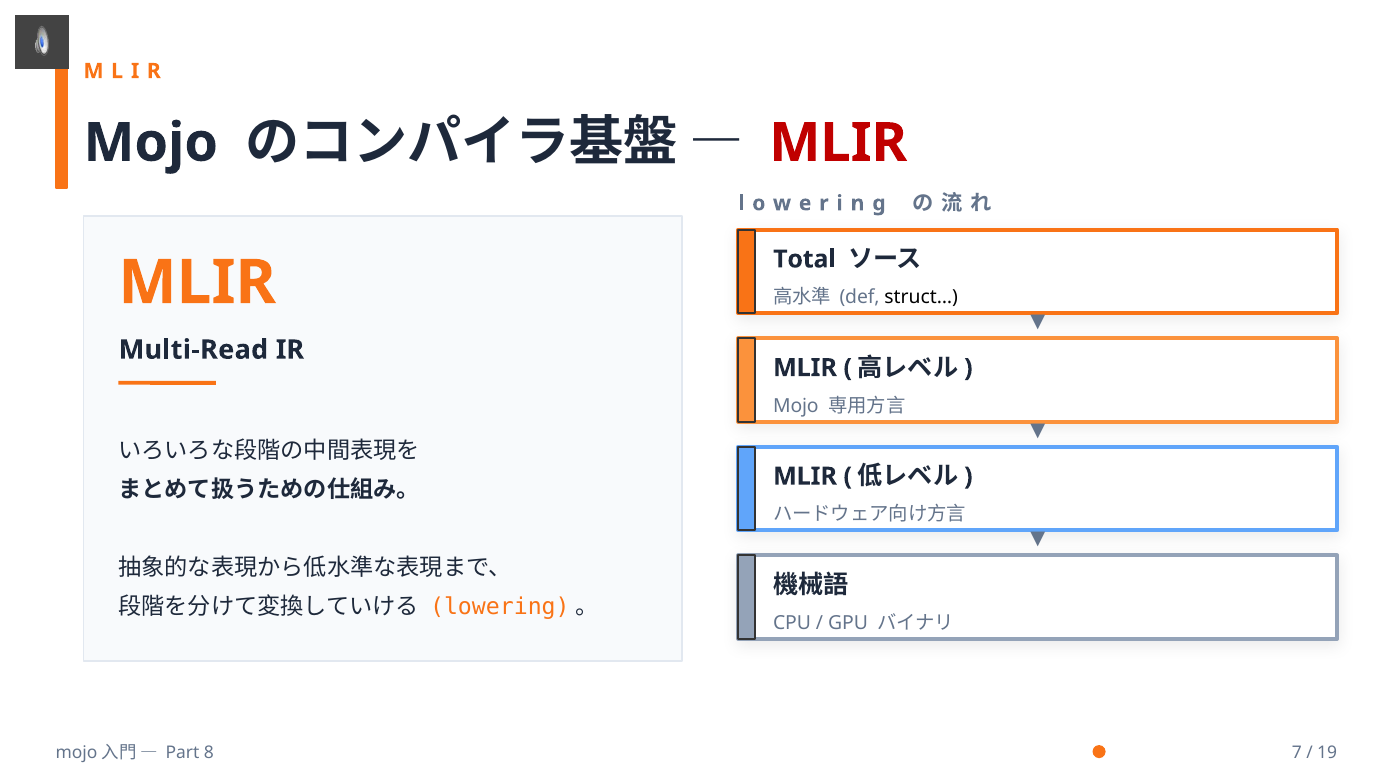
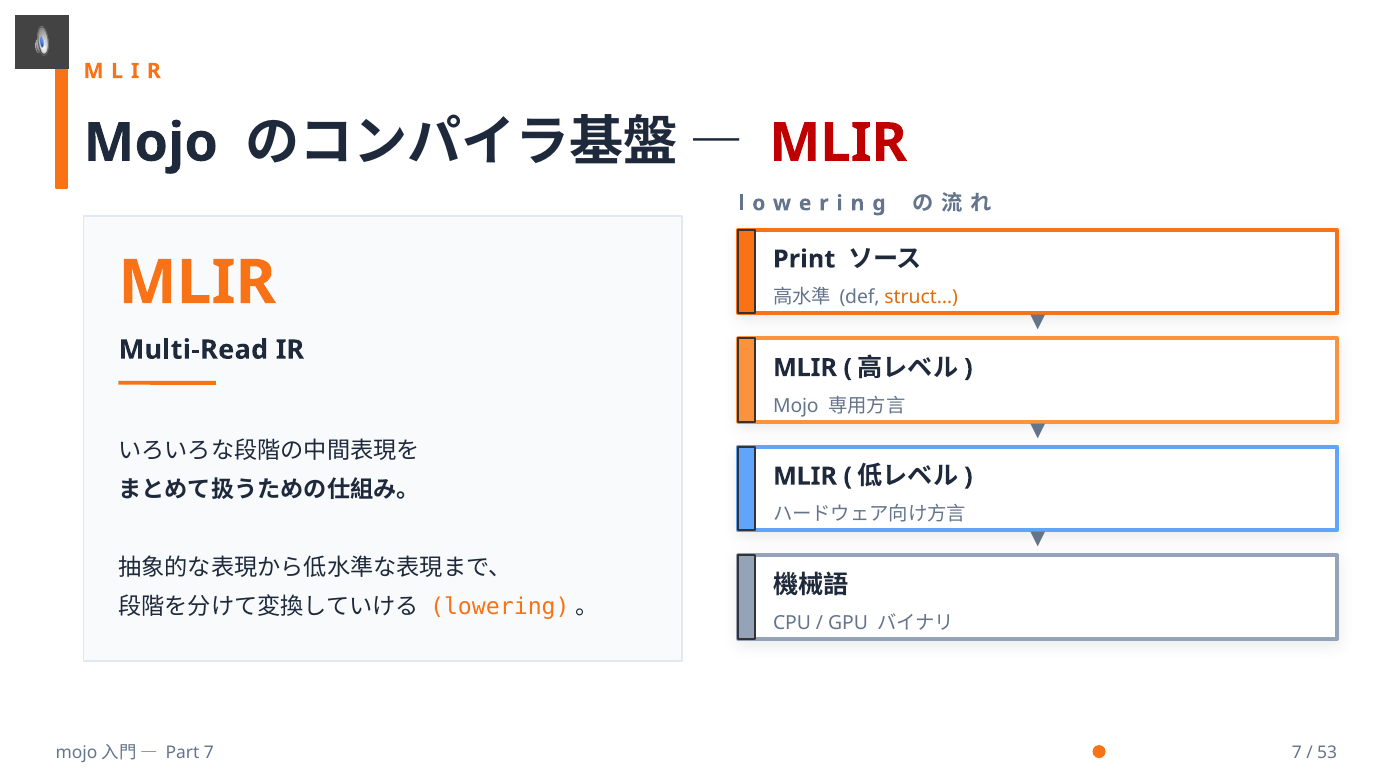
Total: Total -> Print
struct… colour: black -> orange
Part 8: 8 -> 7
19: 19 -> 53
